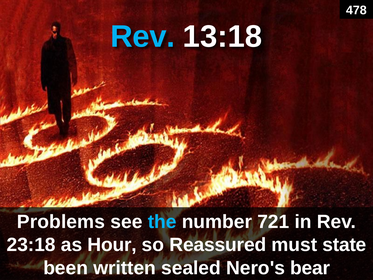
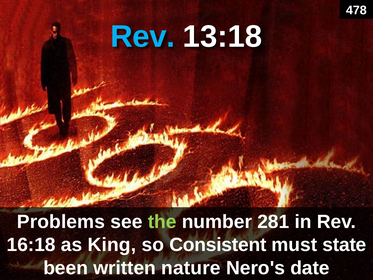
the colour: light blue -> light green
721: 721 -> 281
23:18: 23:18 -> 16:18
Hour: Hour -> King
Reassured: Reassured -> Consistent
sealed: sealed -> nature
bear: bear -> date
